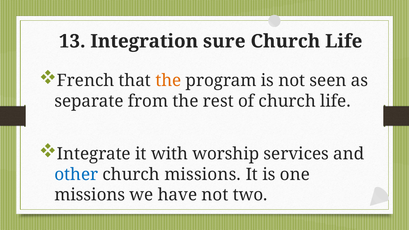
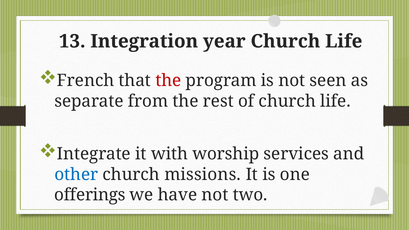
sure: sure -> year
the at (168, 81) colour: orange -> red
missions at (90, 195): missions -> offerings
